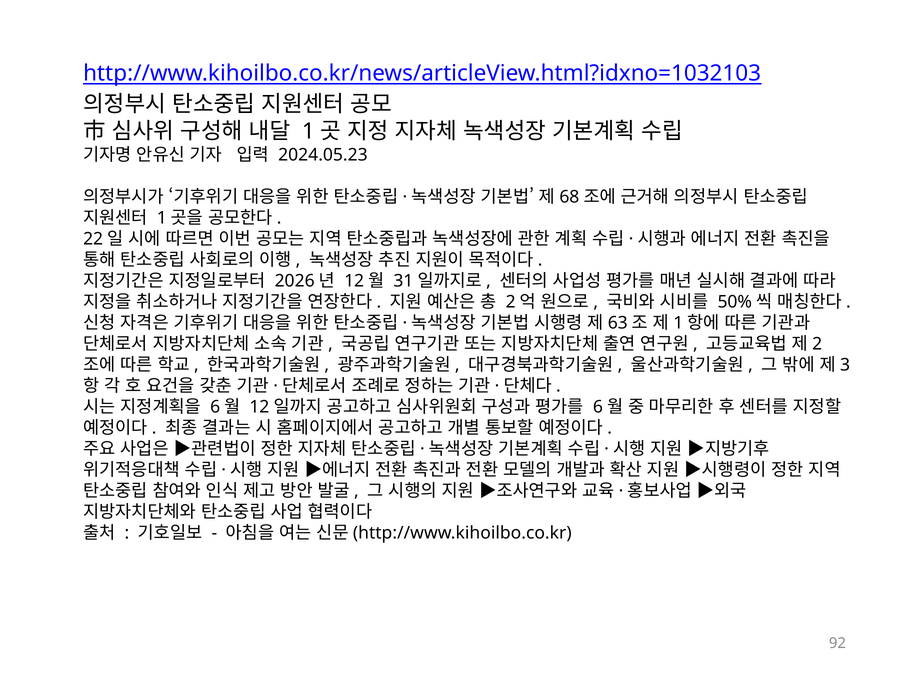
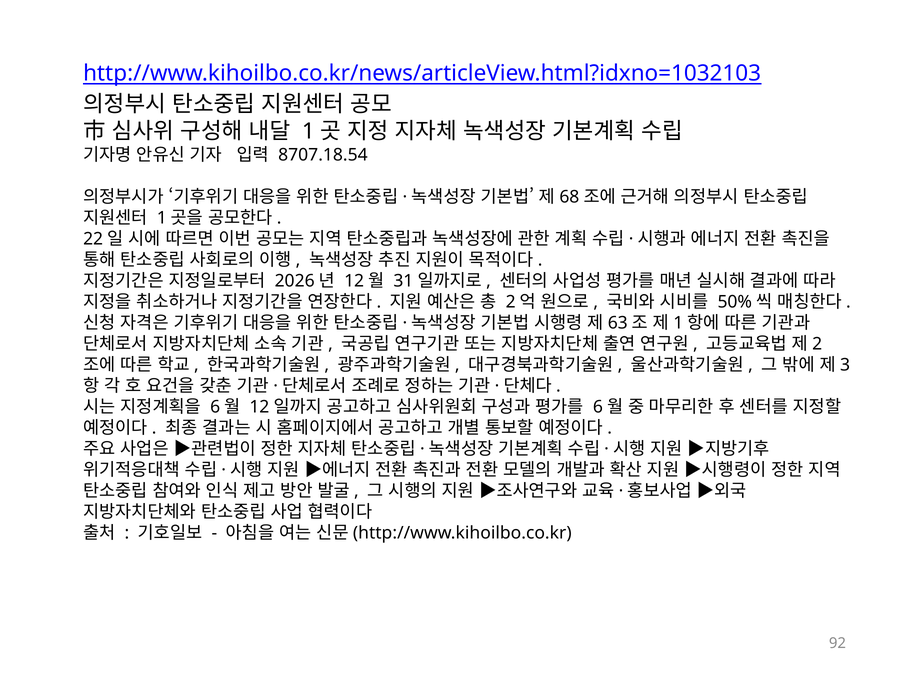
2024.05.23: 2024.05.23 -> 8707.18.54
